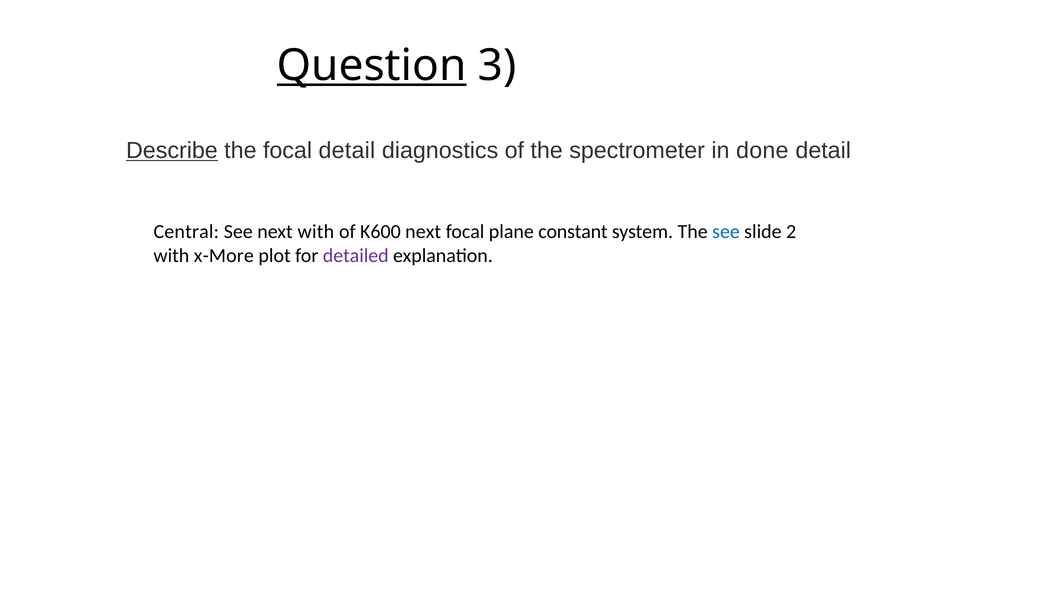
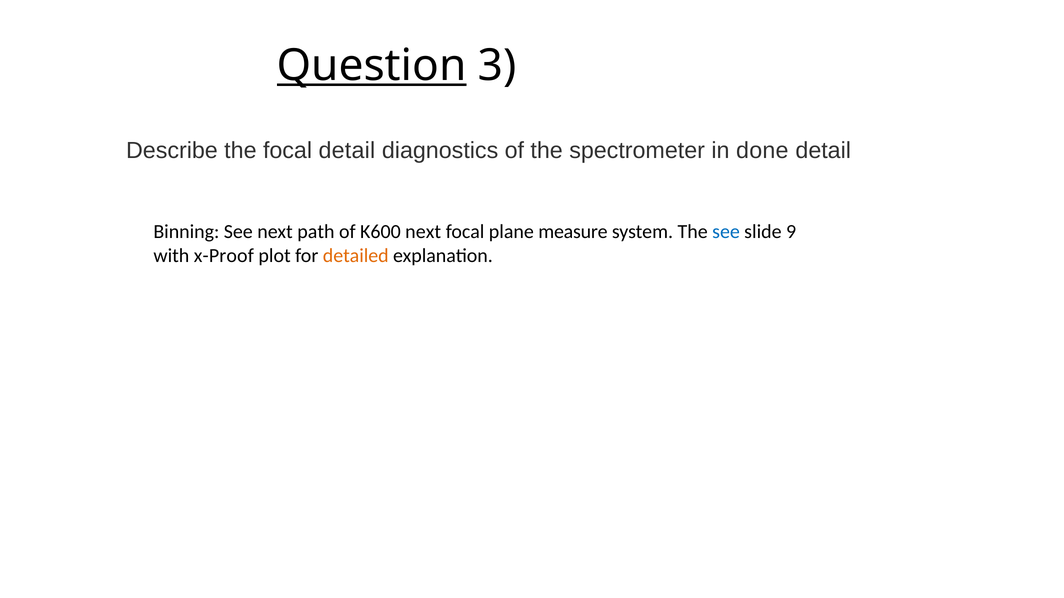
Describe underline: present -> none
Central: Central -> Binning
next with: with -> path
constant: constant -> measure
2: 2 -> 9
x-More: x-More -> x-Proof
detailed colour: purple -> orange
